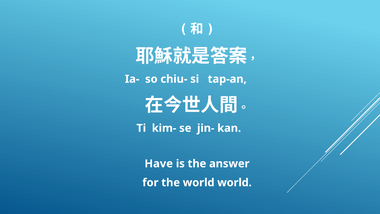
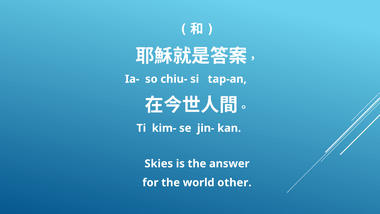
Have: Have -> Skies
world world: world -> other
